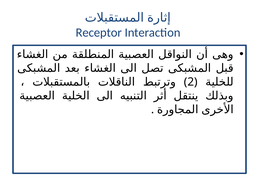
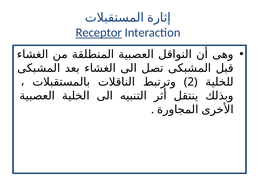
Receptor underline: none -> present
